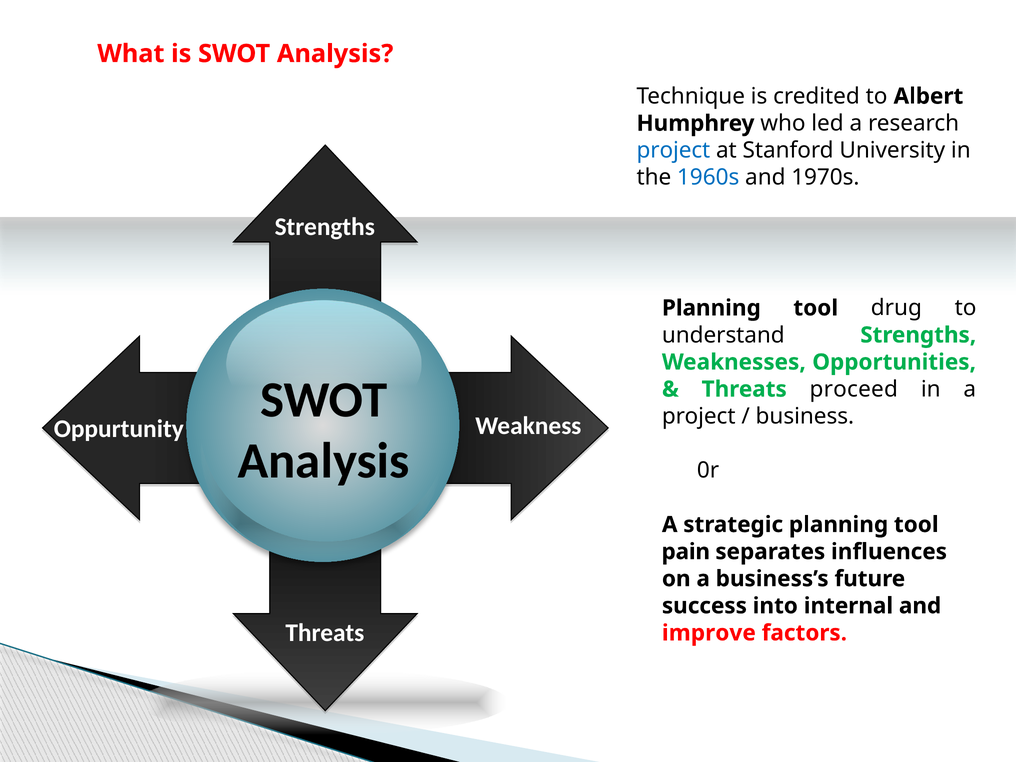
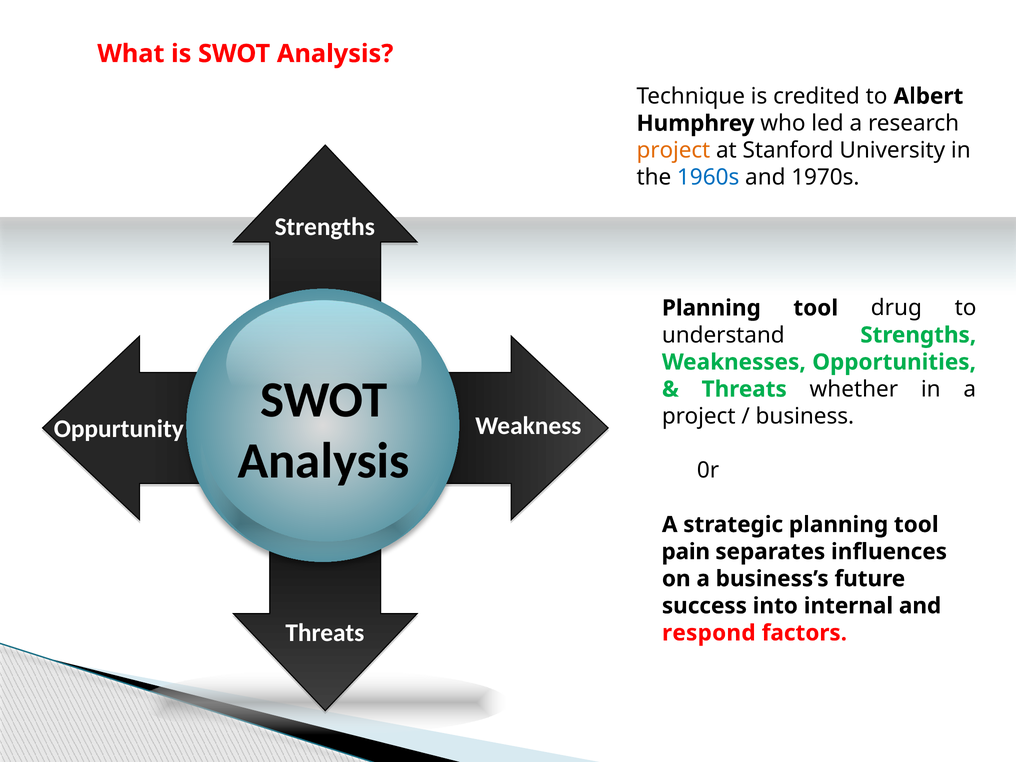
project at (673, 150) colour: blue -> orange
proceed: proceed -> whether
improve: improve -> respond
